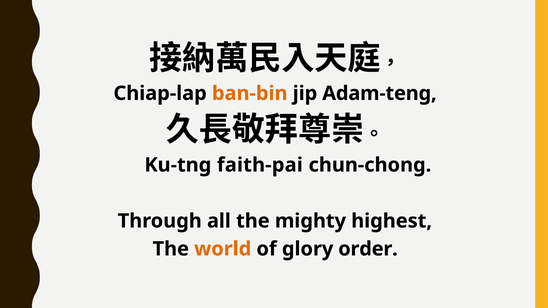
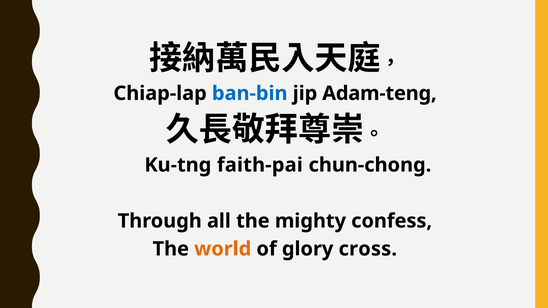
ban-bin colour: orange -> blue
highest: highest -> confess
order: order -> cross
